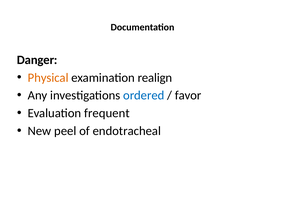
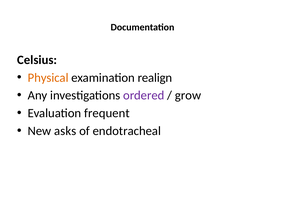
Danger: Danger -> Celsius
ordered colour: blue -> purple
favor: favor -> grow
peel: peel -> asks
